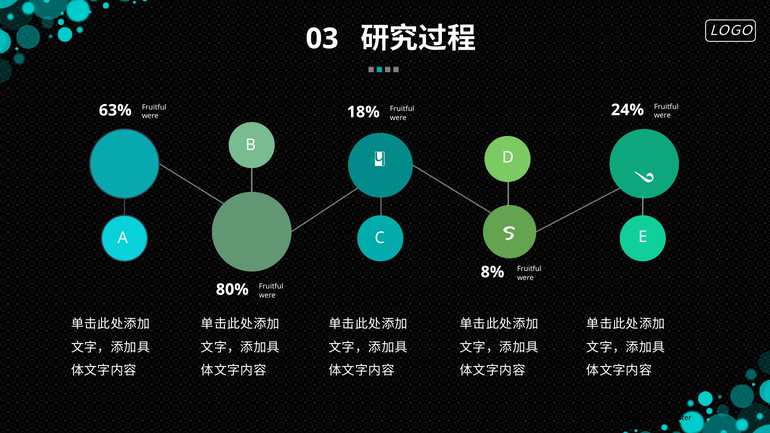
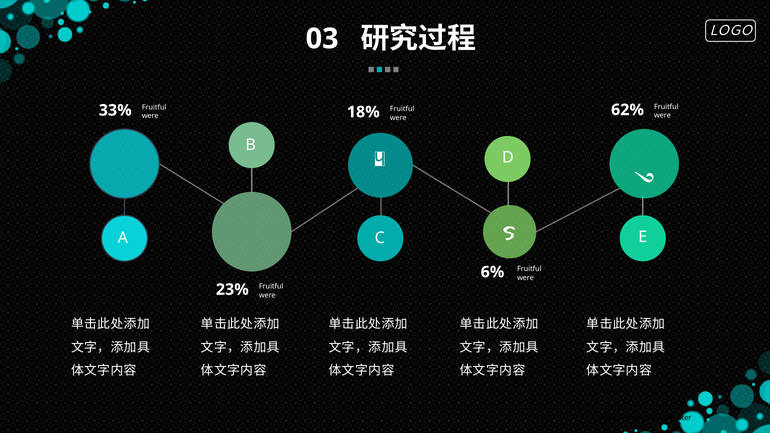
24%: 24% -> 62%
63%: 63% -> 33%
8%: 8% -> 6%
80%: 80% -> 23%
